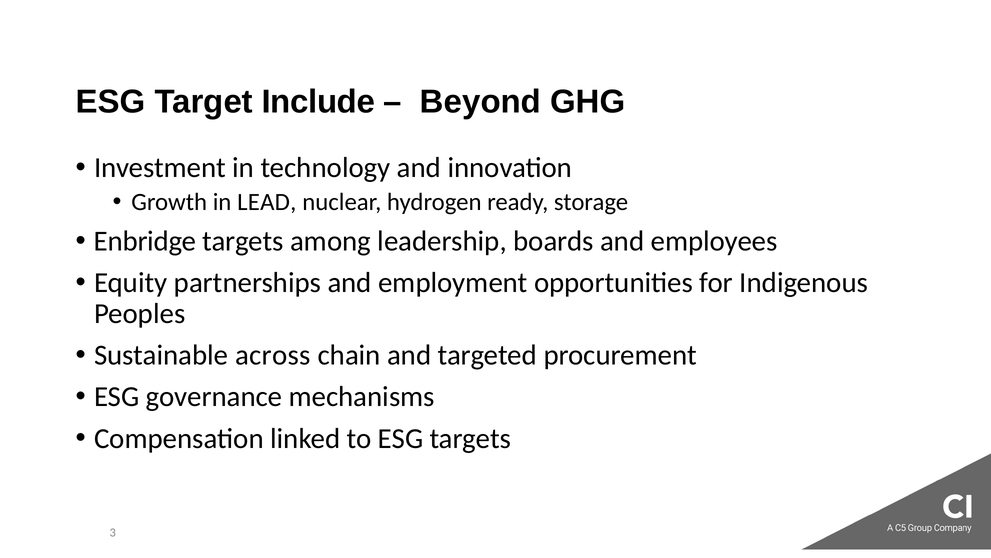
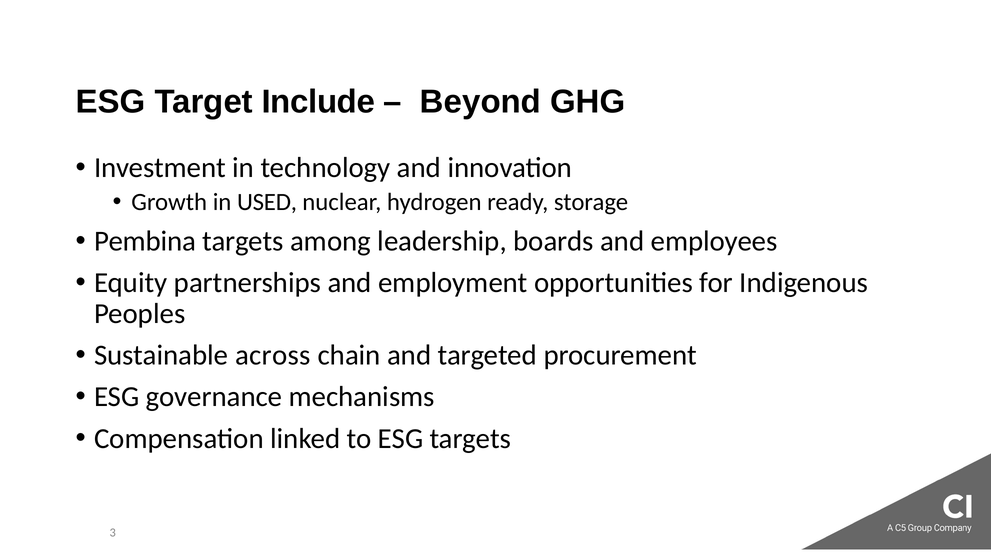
LEAD: LEAD -> USED
Enbridge: Enbridge -> Pembina
